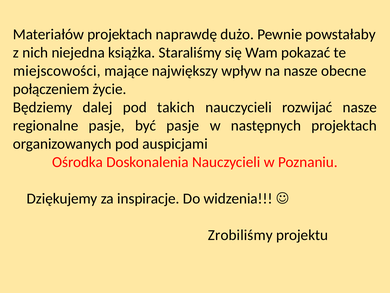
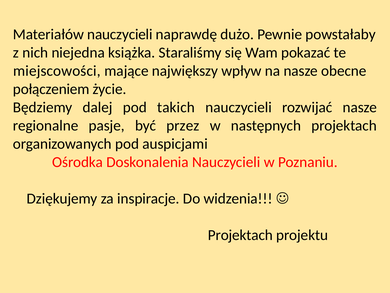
Materiałów projektach: projektach -> nauczycieli
być pasje: pasje -> przez
Zrobiliśmy at (240, 235): Zrobiliśmy -> Projektach
